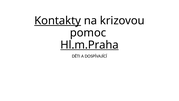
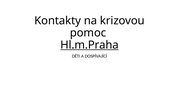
Kontakty underline: present -> none
